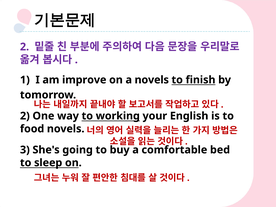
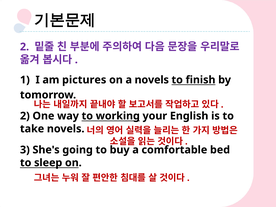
improve: improve -> pictures
food: food -> take
